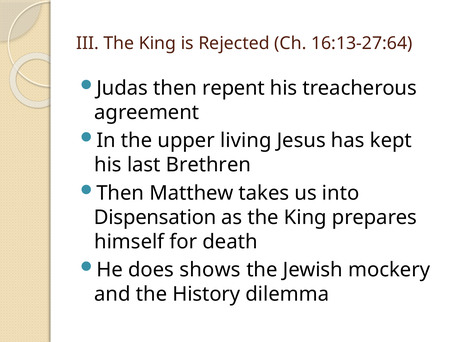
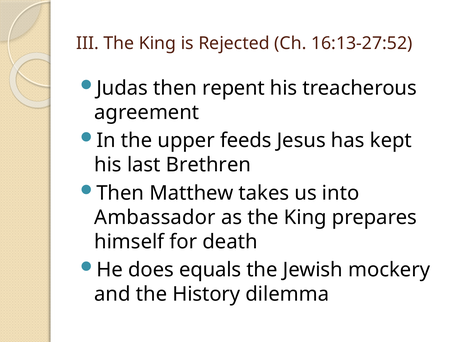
16:13-27:64: 16:13-27:64 -> 16:13-27:52
living: living -> feeds
Dispensation: Dispensation -> Ambassador
shows: shows -> equals
